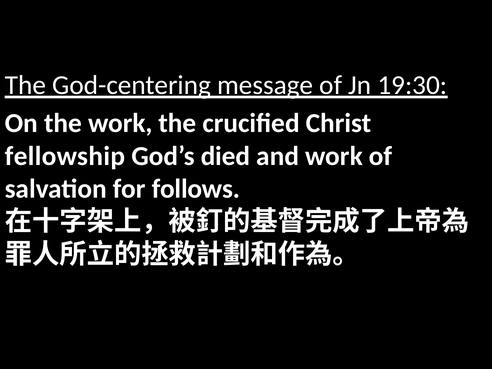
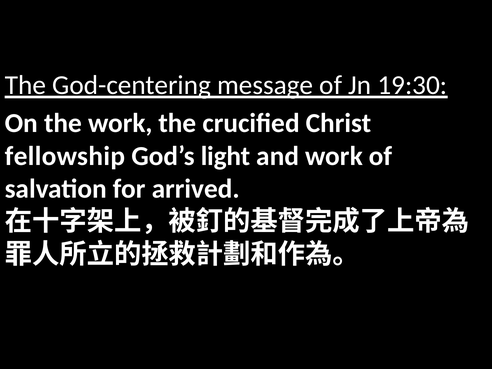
died: died -> light
follows: follows -> arrived
